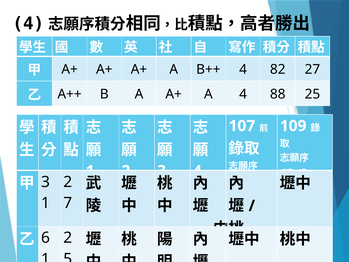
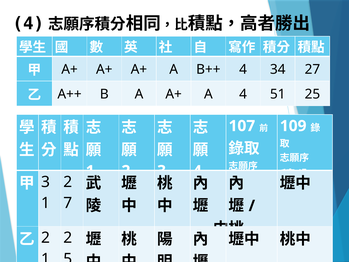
82: 82 -> 34
88: 88 -> 51
6 at (46, 238): 6 -> 2
